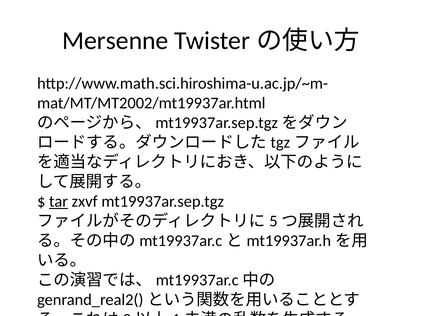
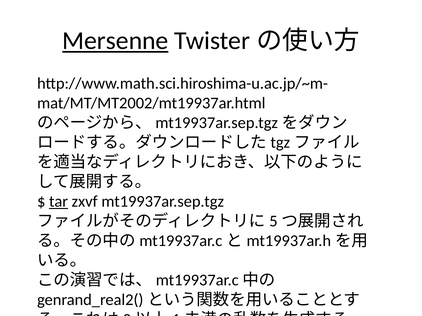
Mersenne underline: none -> present
